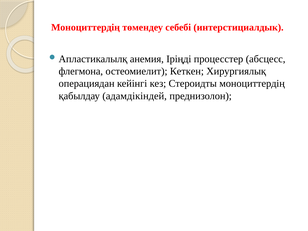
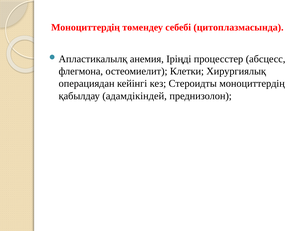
интерстициалдык: интерстициалдык -> цитоплазмасында
Кеткен: Кеткен -> Клетки
